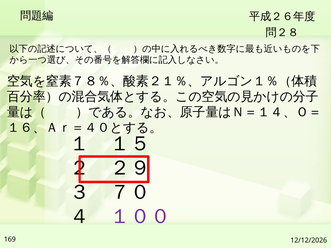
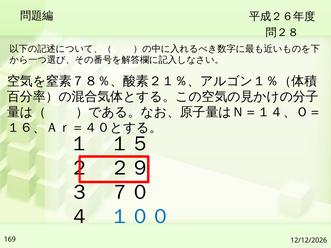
１００ colour: purple -> blue
